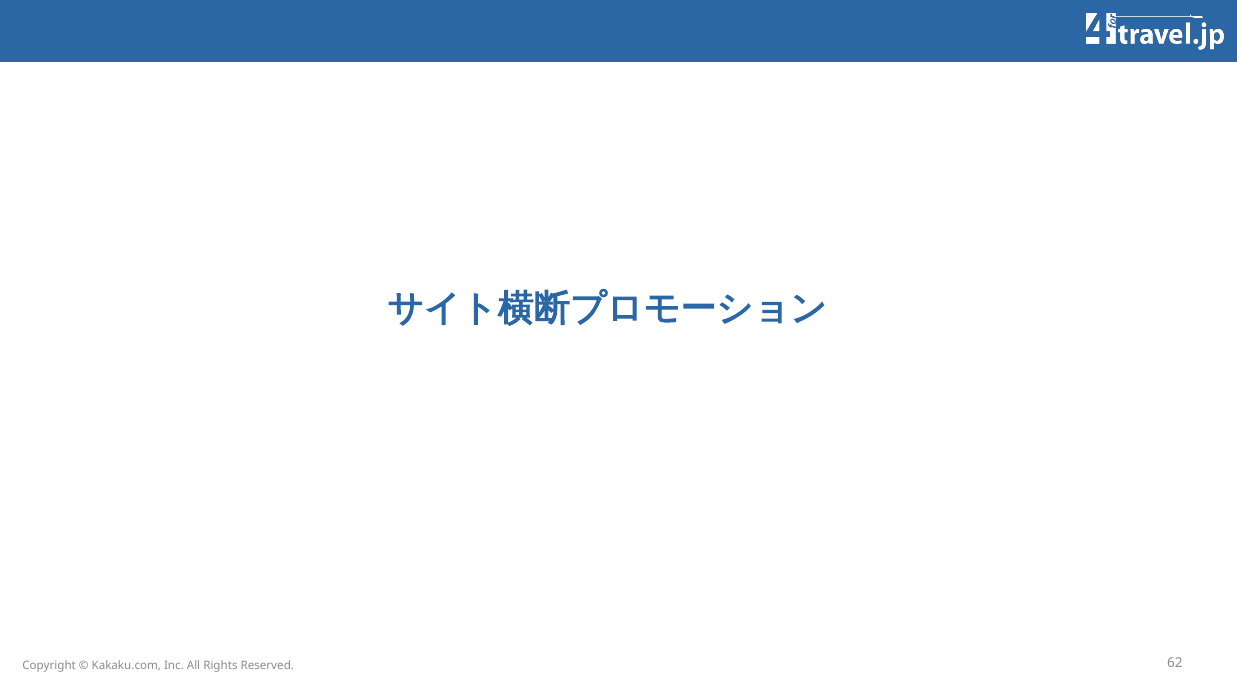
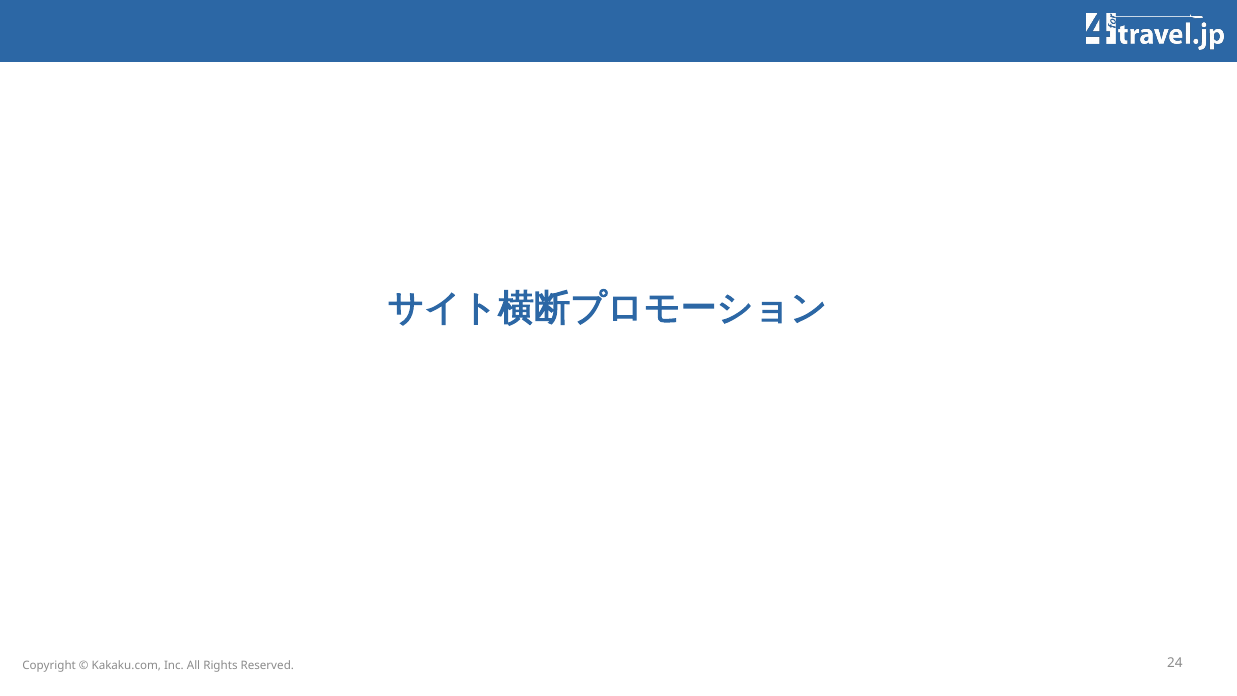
62: 62 -> 24
